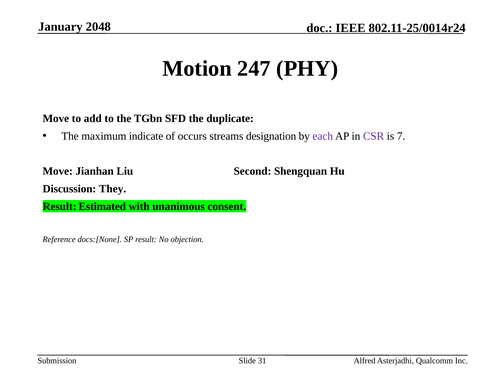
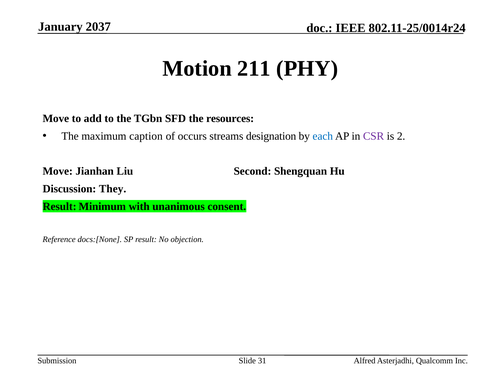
2048: 2048 -> 2037
247: 247 -> 211
duplicate: duplicate -> resources
indicate: indicate -> caption
each colour: purple -> blue
7: 7 -> 2
Estimated: Estimated -> Minimum
